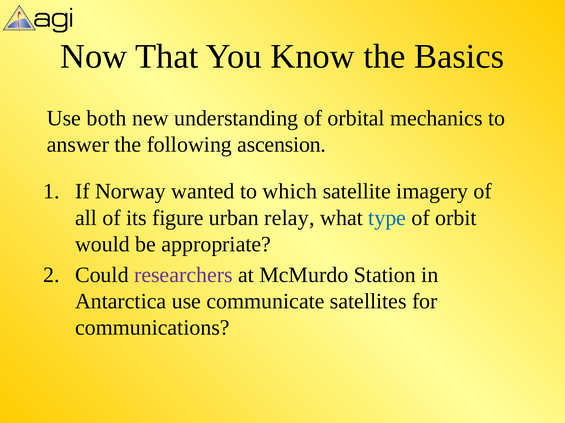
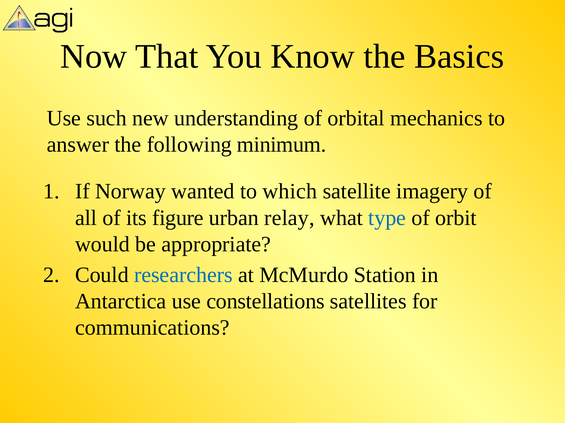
both: both -> such
ascension: ascension -> minimum
researchers colour: purple -> blue
communicate: communicate -> constellations
